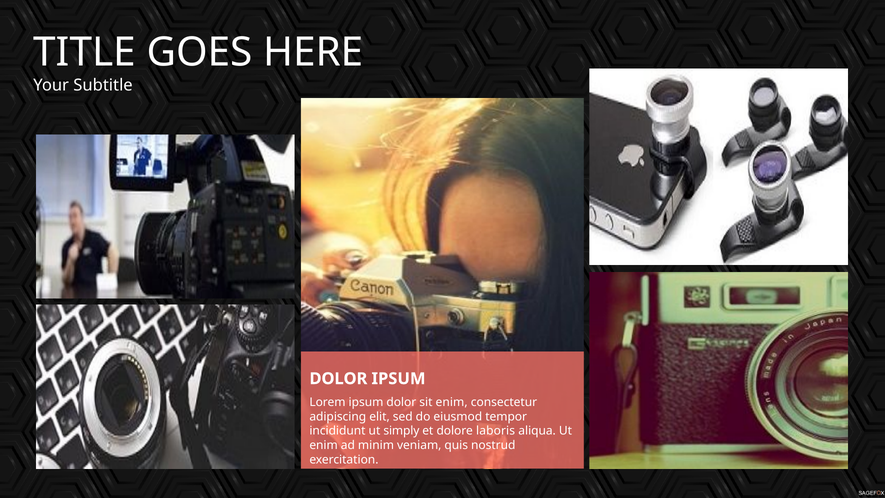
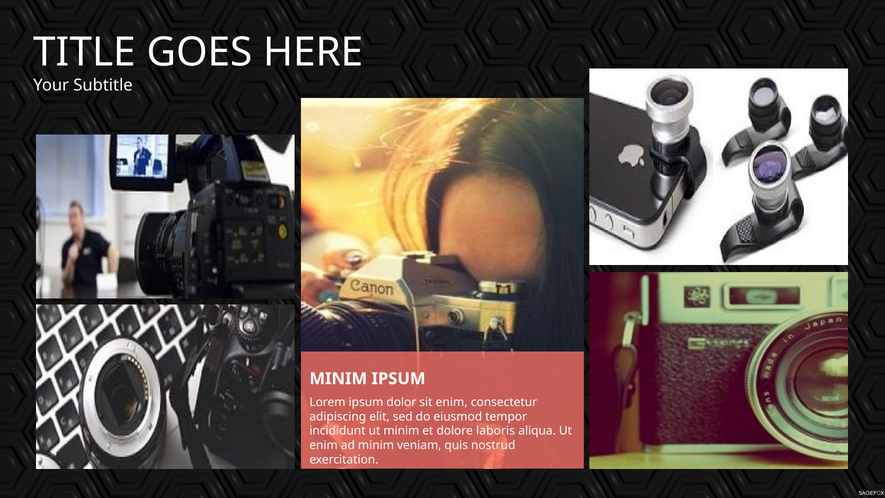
DOLOR at (338, 379): DOLOR -> MINIM
ut simply: simply -> minim
